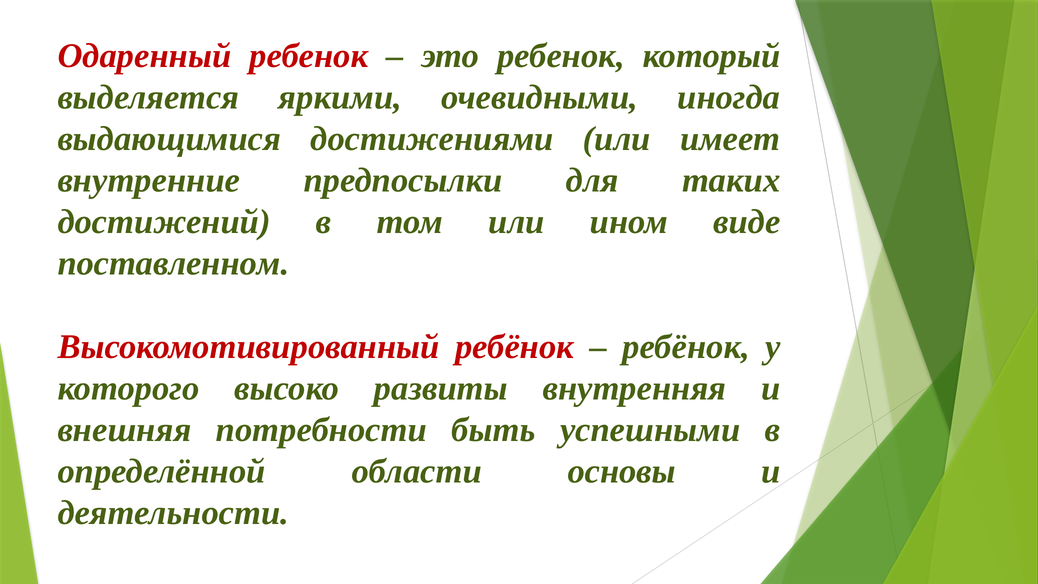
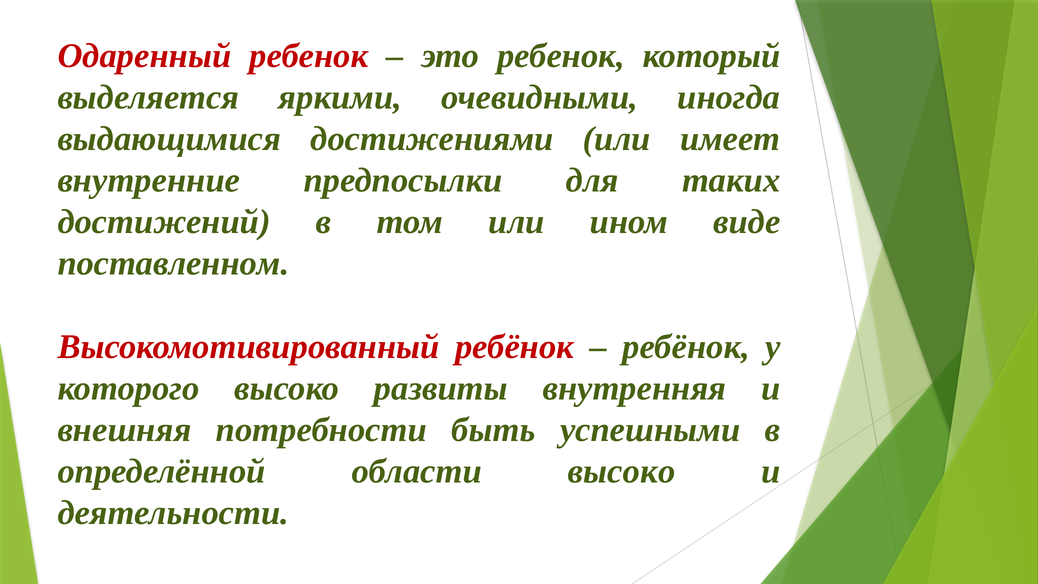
области основы: основы -> высоко
